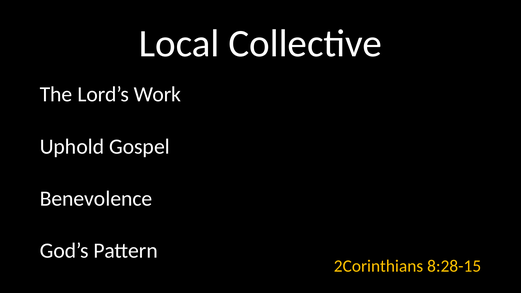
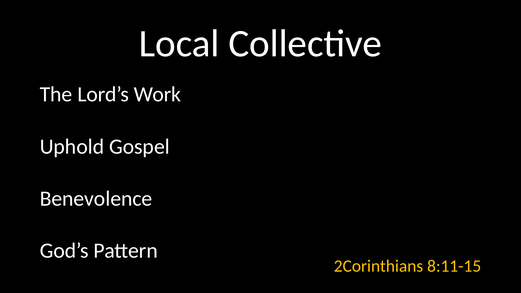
8:28-15: 8:28-15 -> 8:11-15
